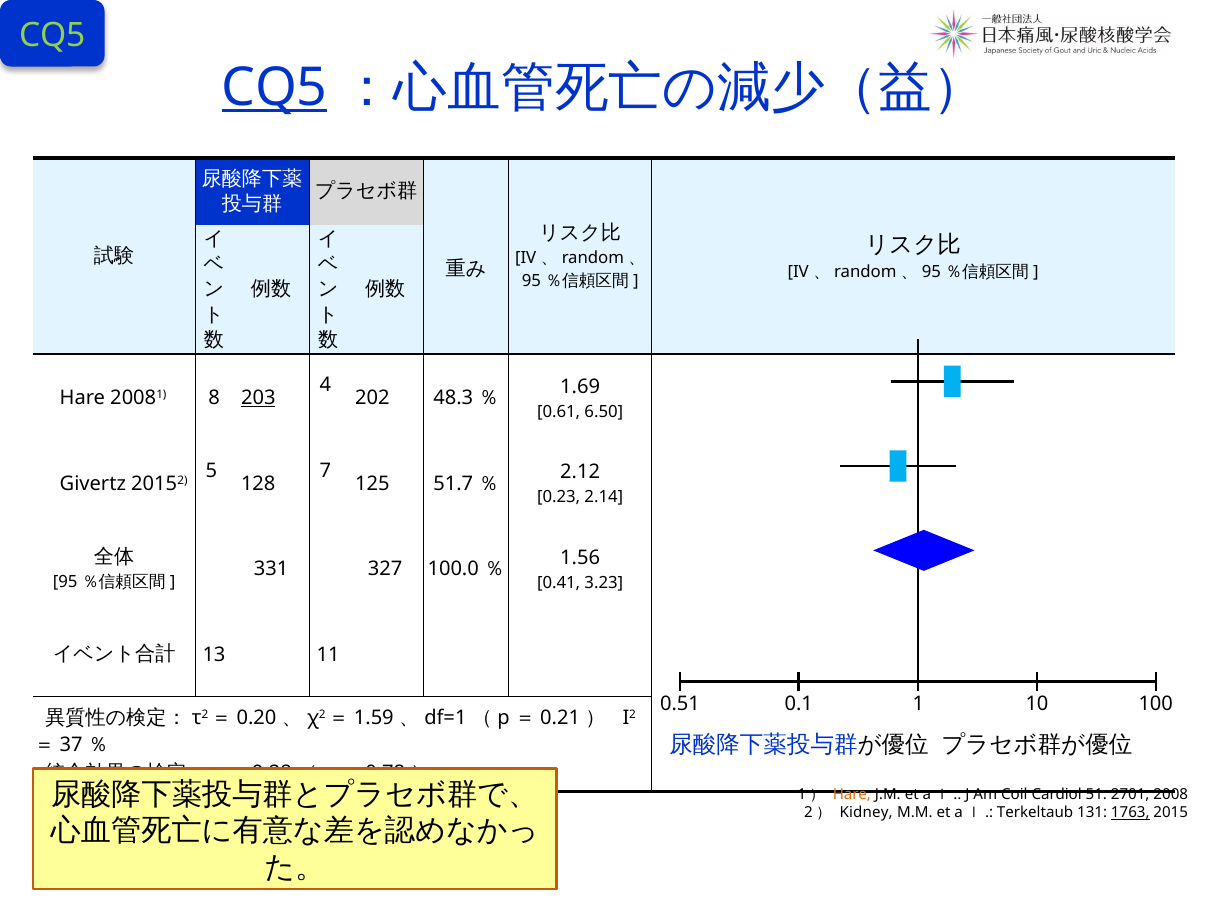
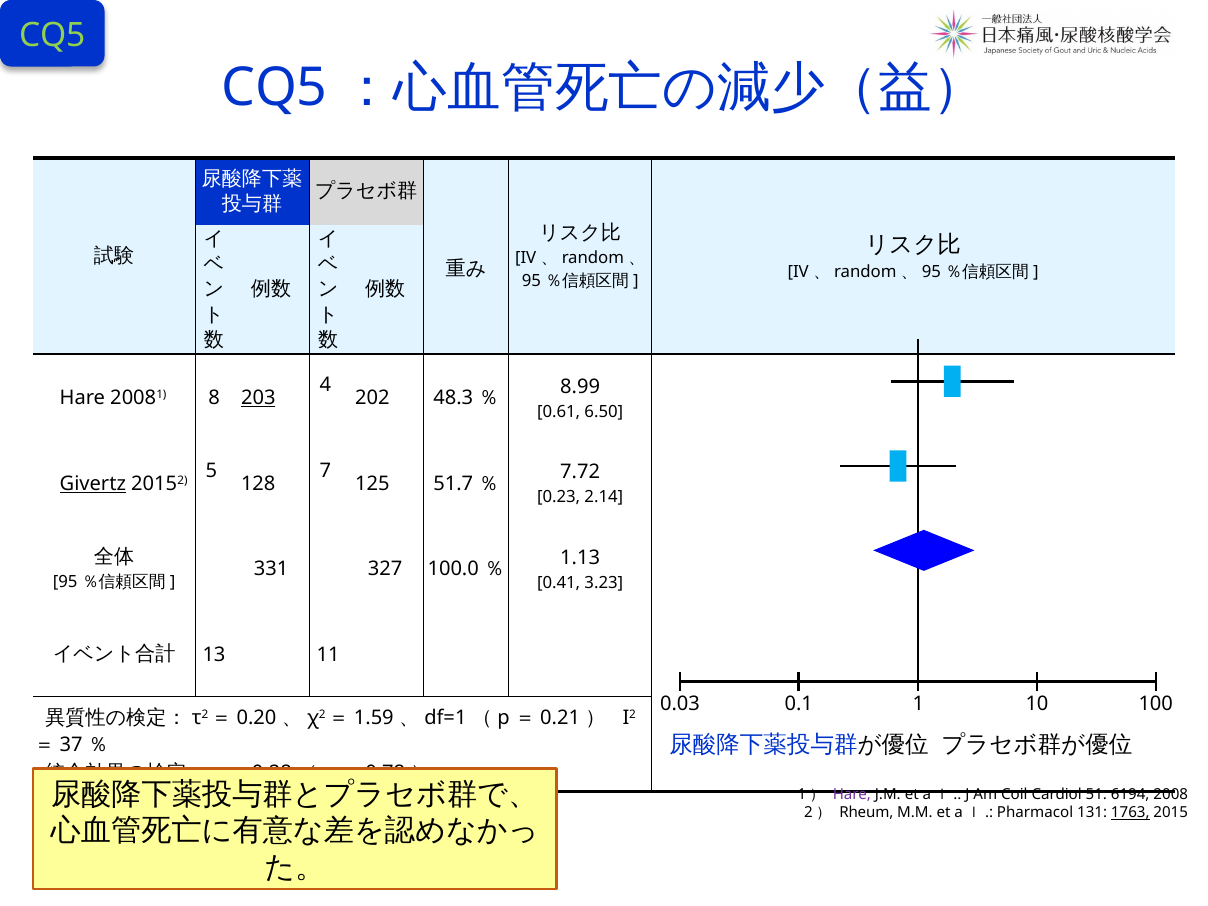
CQ5 at (275, 88) underline: present -> none
1.69: 1.69 -> 8.99
Givertz underline: none -> present
2.12: 2.12 -> 7.72
1.56: 1.56 -> 1.13
0.51: 0.51 -> 0.03
Hare at (852, 794) colour: orange -> purple
2701: 2701 -> 6194
Kidney: Kidney -> Rheum
Terkeltaub: Terkeltaub -> Pharmacol
